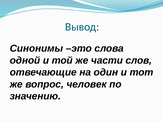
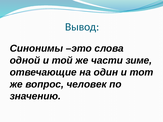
слов: слов -> зиме
